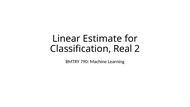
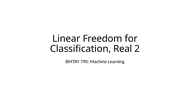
Estimate: Estimate -> Freedom
